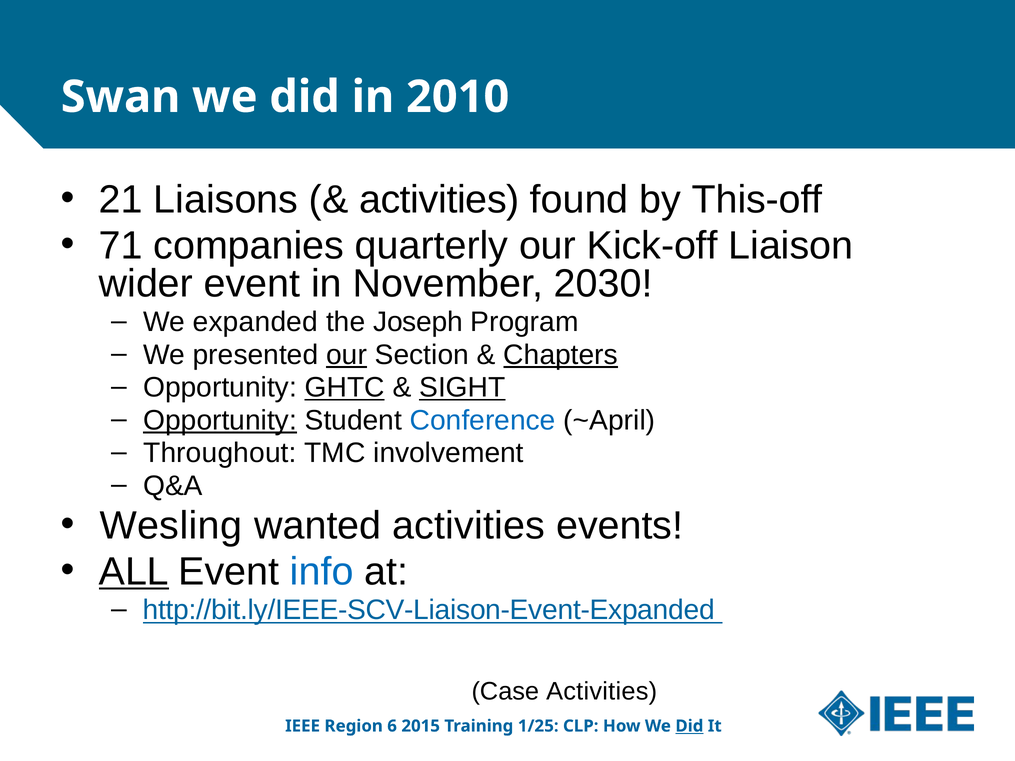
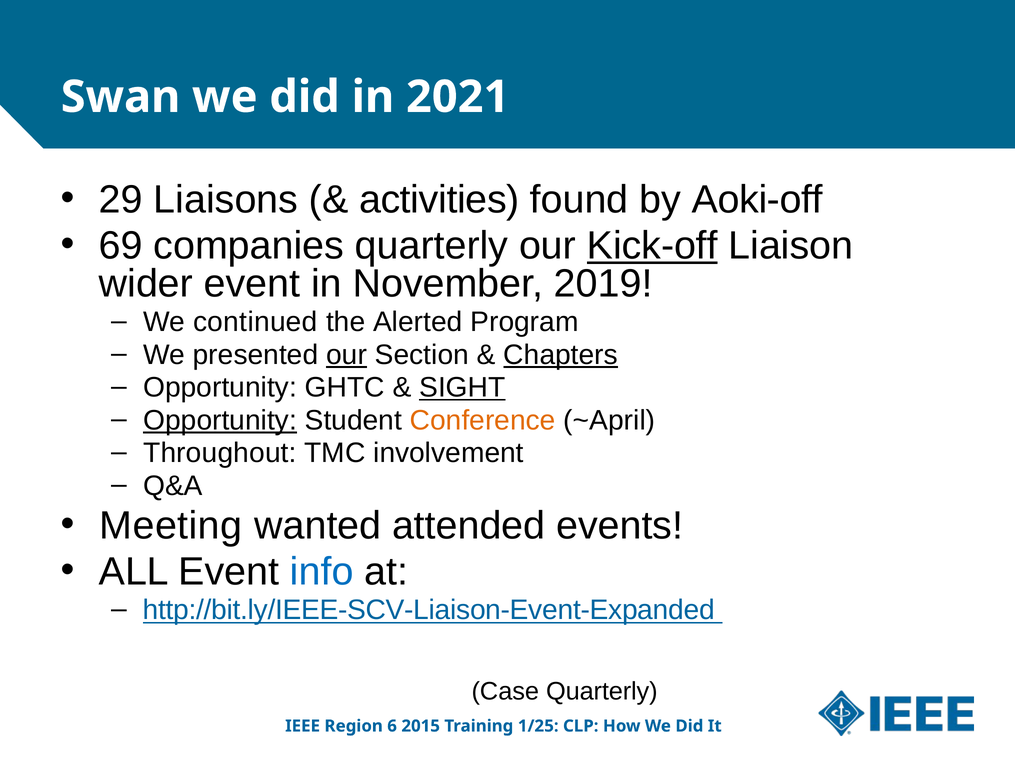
2010: 2010 -> 2021
21: 21 -> 29
This-off: This-off -> Aoki-off
71: 71 -> 69
Kick-off underline: none -> present
2030: 2030 -> 2019
expanded: expanded -> continued
Joseph: Joseph -> Alerted
GHTC underline: present -> none
Conference colour: blue -> orange
Wesling: Wesling -> Meeting
wanted activities: activities -> attended
ALL underline: present -> none
Case Activities: Activities -> Quarterly
Did at (689, 726) underline: present -> none
